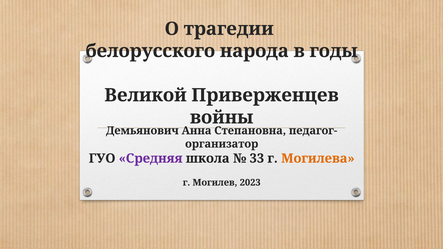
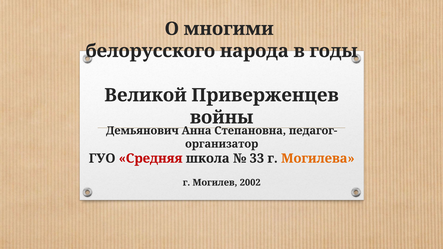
трагедии: трагедии -> многими
Средняя colour: purple -> red
2023: 2023 -> 2002
